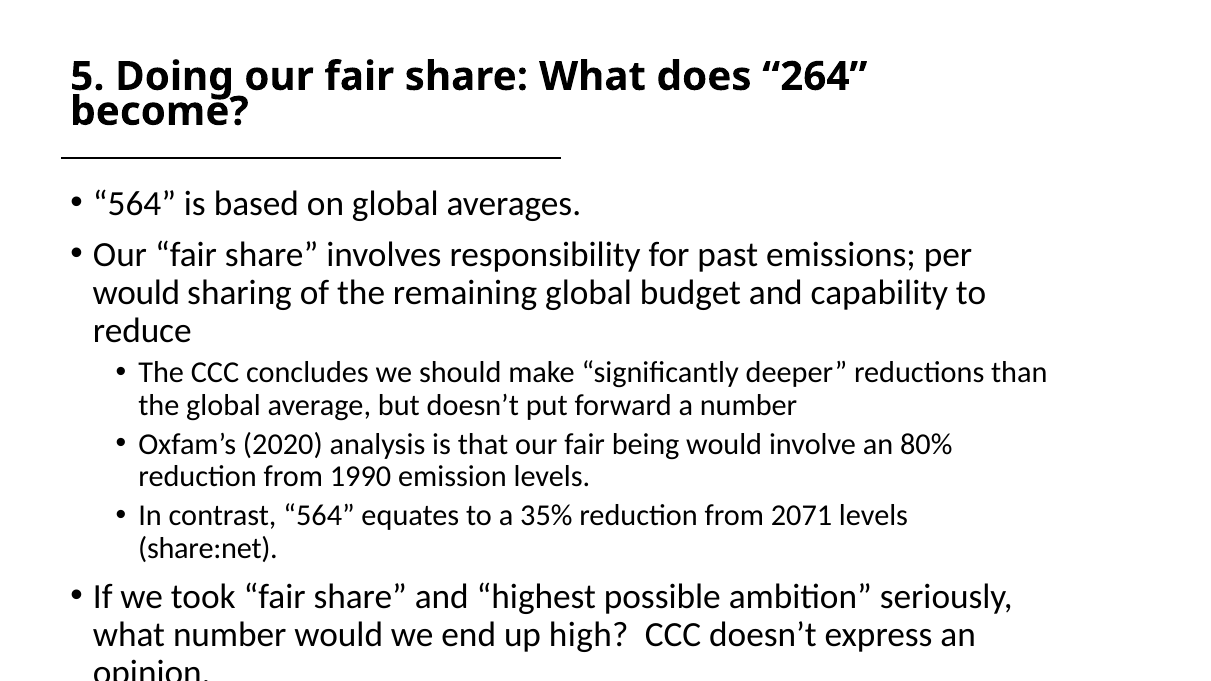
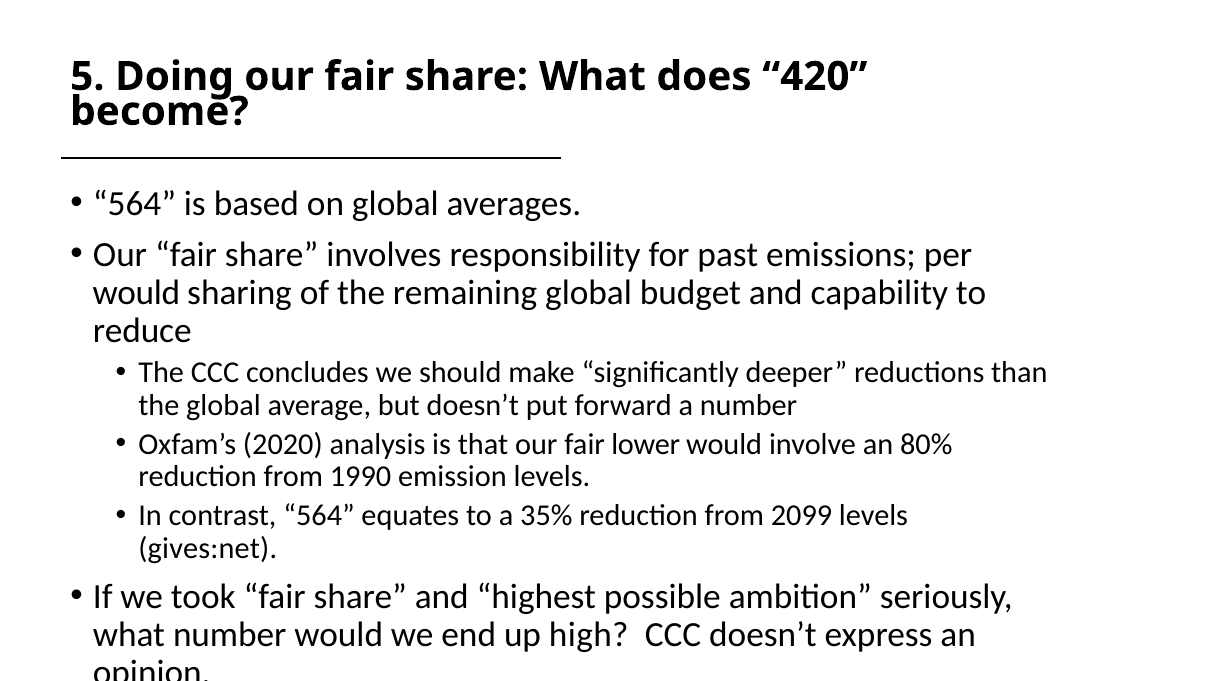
264: 264 -> 420
being: being -> lower
2071: 2071 -> 2099
share:net: share:net -> gives:net
